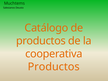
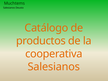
Productos at (54, 67): Productos -> Salesianos
